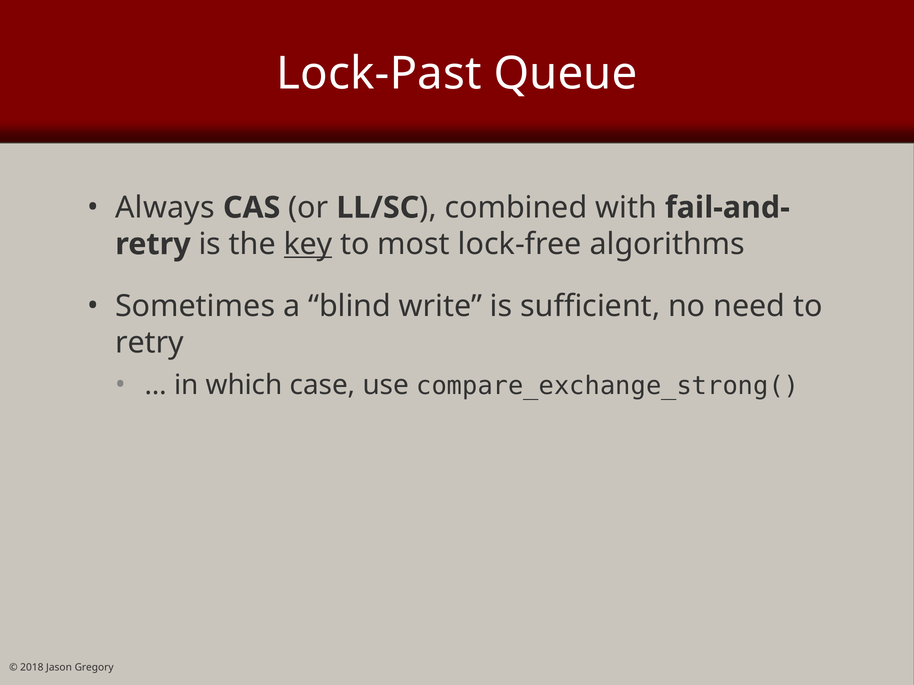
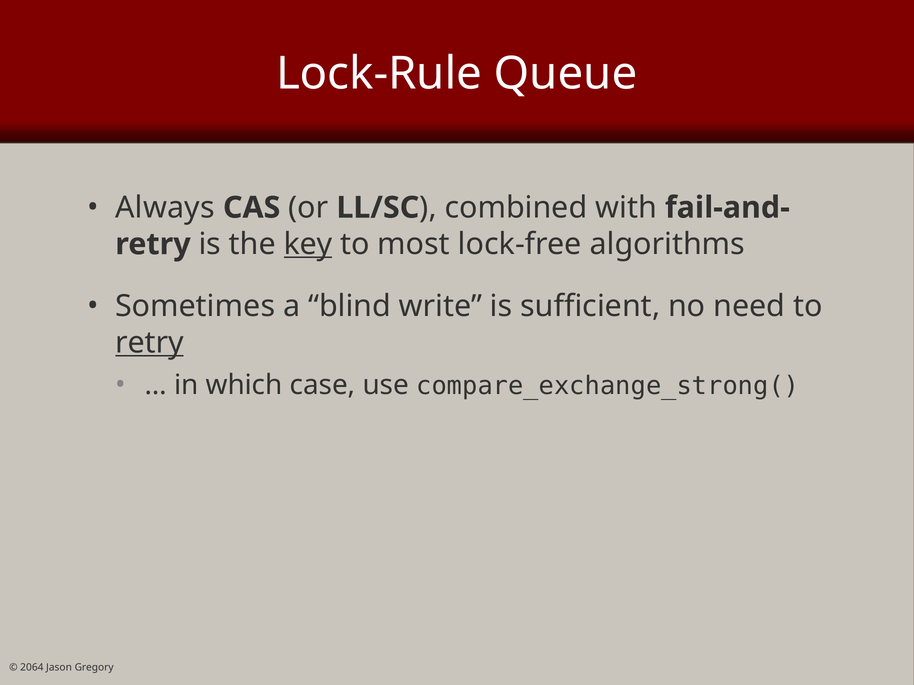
Lock-Past: Lock-Past -> Lock-Rule
retry at (149, 343) underline: none -> present
2018: 2018 -> 2064
